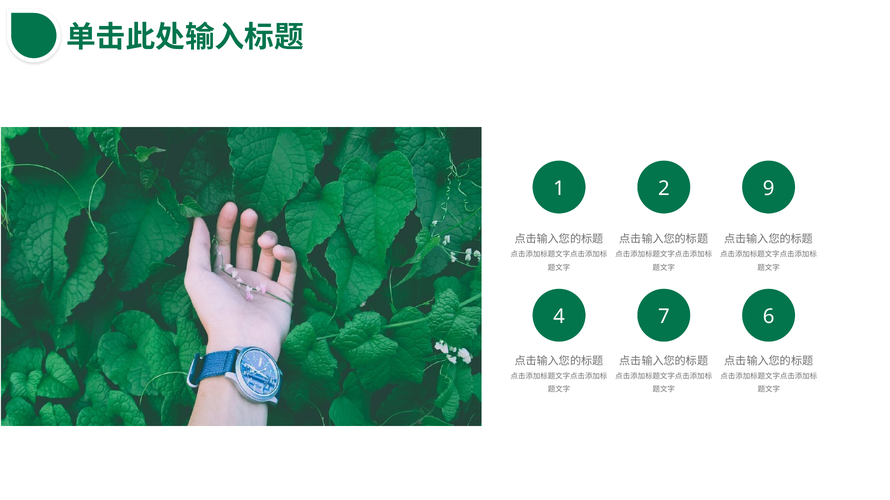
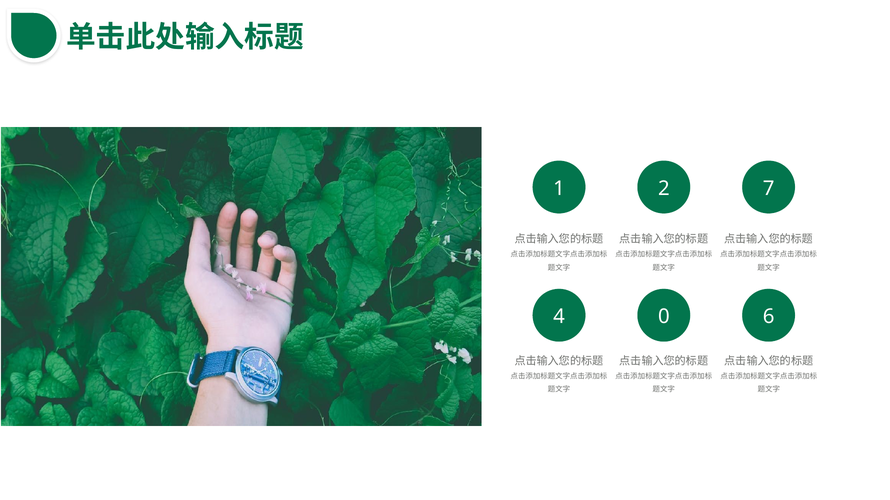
9: 9 -> 7
7: 7 -> 0
